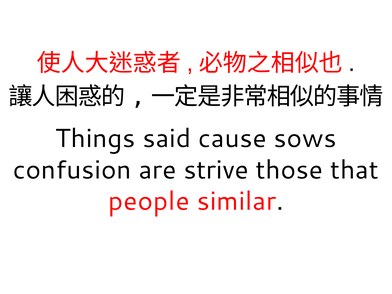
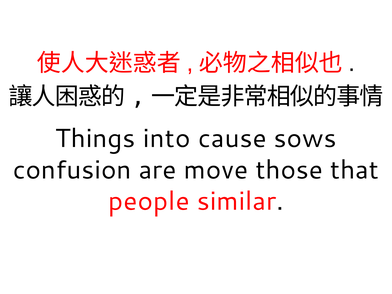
said: said -> into
strive: strive -> move
